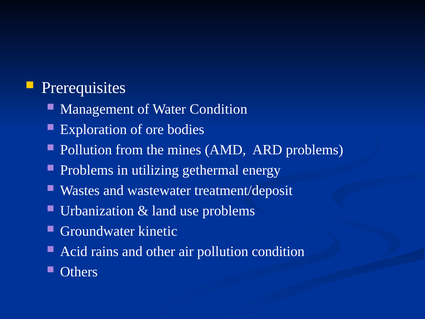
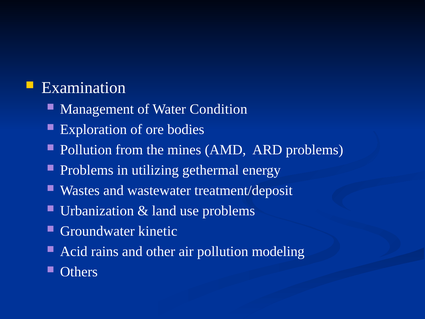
Prerequisites: Prerequisites -> Examination
pollution condition: condition -> modeling
